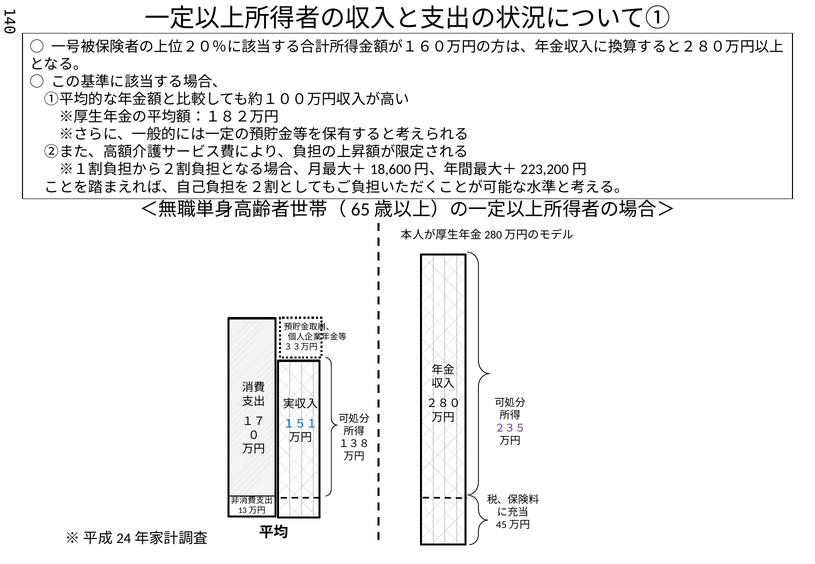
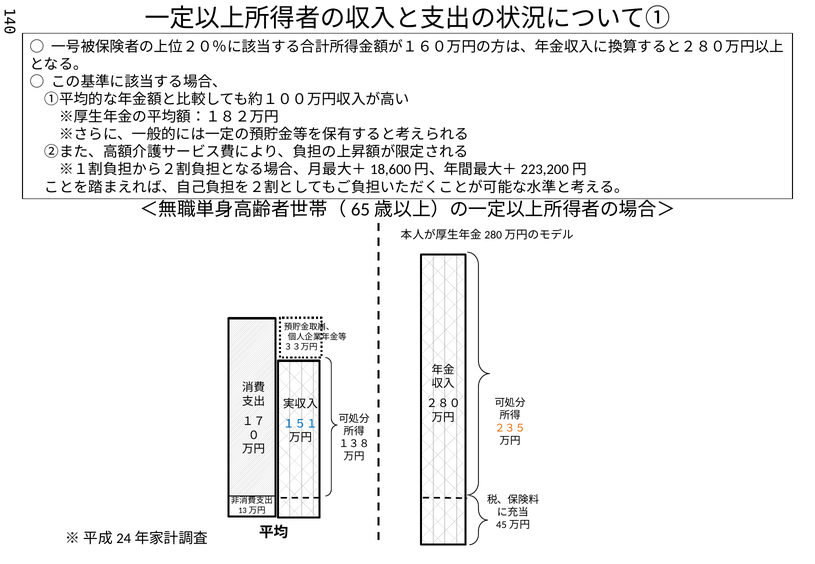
２３５ colour: purple -> orange
